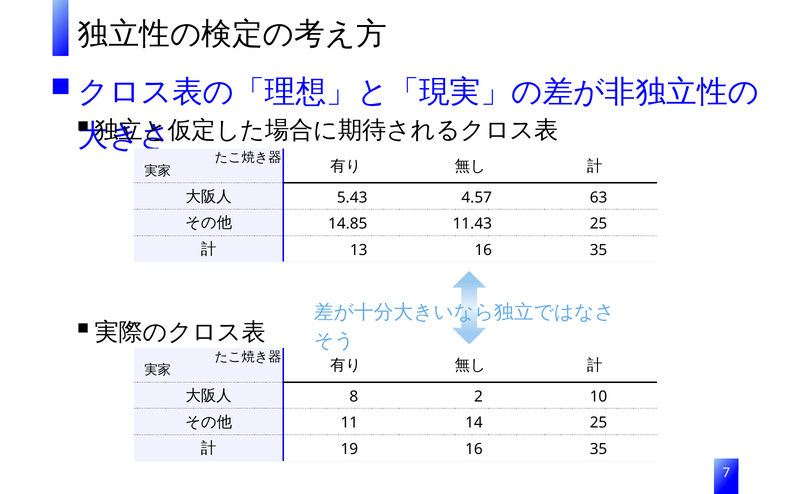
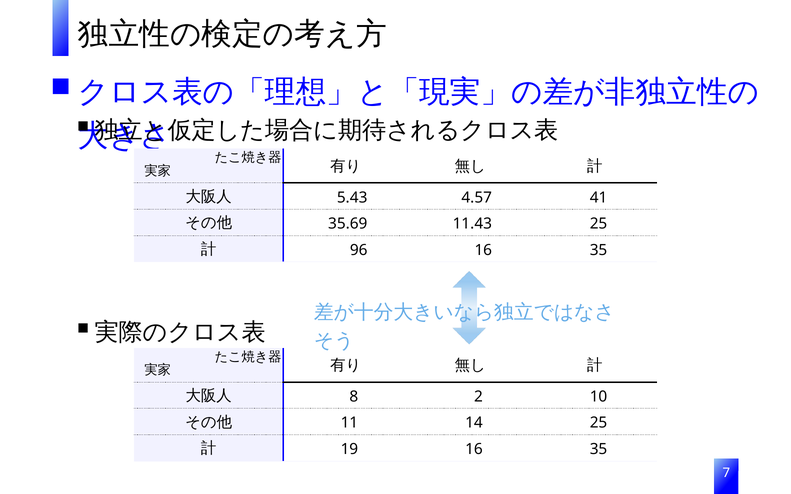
63: 63 -> 41
14.85: 14.85 -> 35.69
13: 13 -> 96
